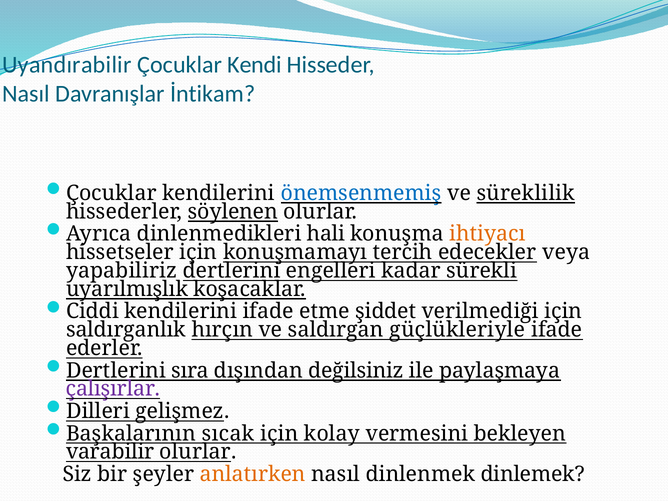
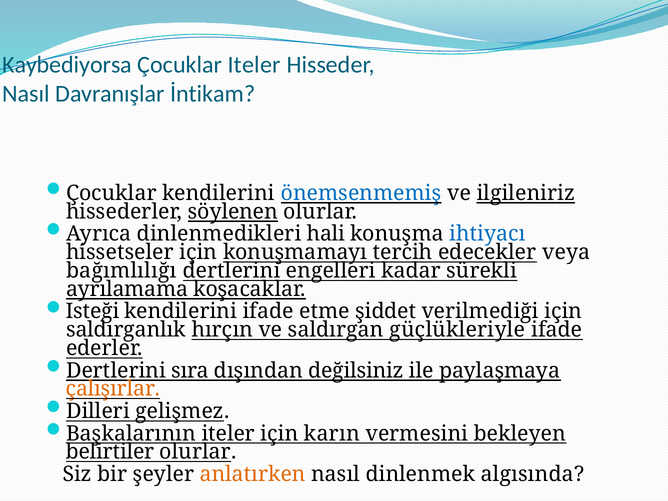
Uyandırabilir: Uyandırabilir -> Kaybediyorsa
Çocuklar Kendi: Kendi -> Iteler
süreklilik: süreklilik -> ilgileniriz
ihtiyacı colour: orange -> blue
yapabiliriz: yapabiliriz -> bağımlılığı
uyarılmışlık: uyarılmışlık -> ayrılamama
Ciddi: Ciddi -> Isteği
çalışırlar colour: purple -> orange
Başkalarının sıcak: sıcak -> iteler
kolay: kolay -> karın
varabilir: varabilir -> belirtiler
dinlemek: dinlemek -> algısında
